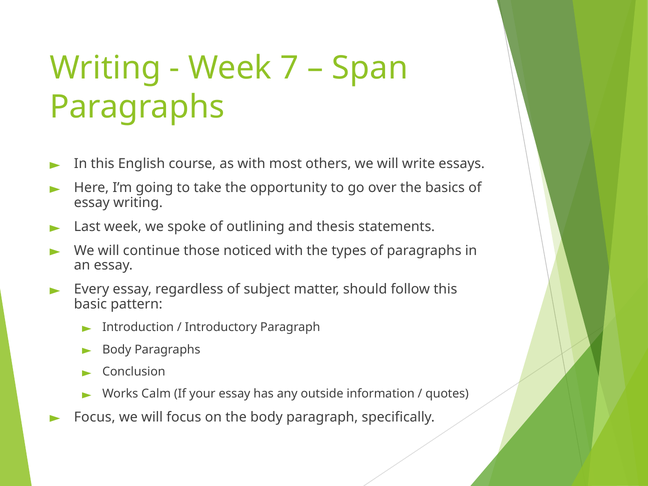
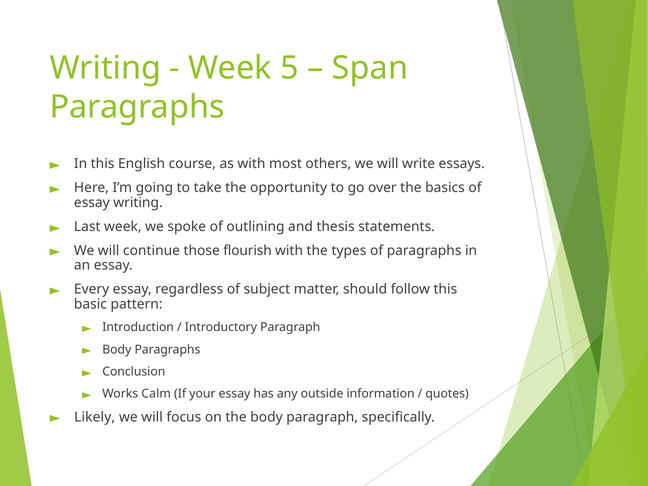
7: 7 -> 5
noticed: noticed -> flourish
Focus at (95, 417): Focus -> Likely
